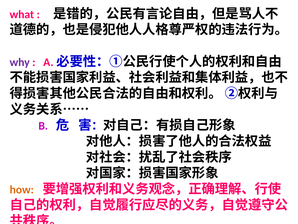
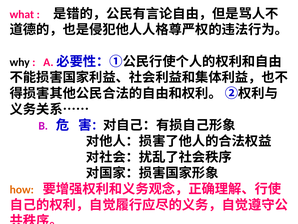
why colour: purple -> black
